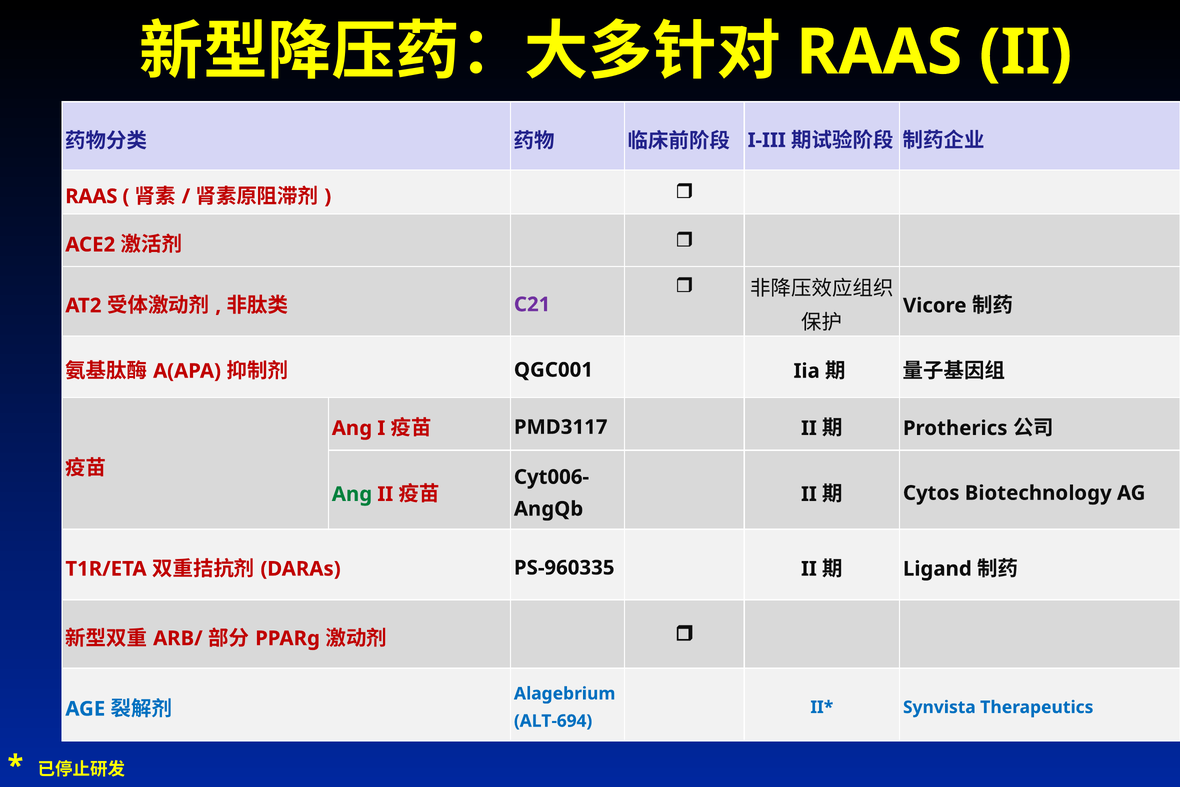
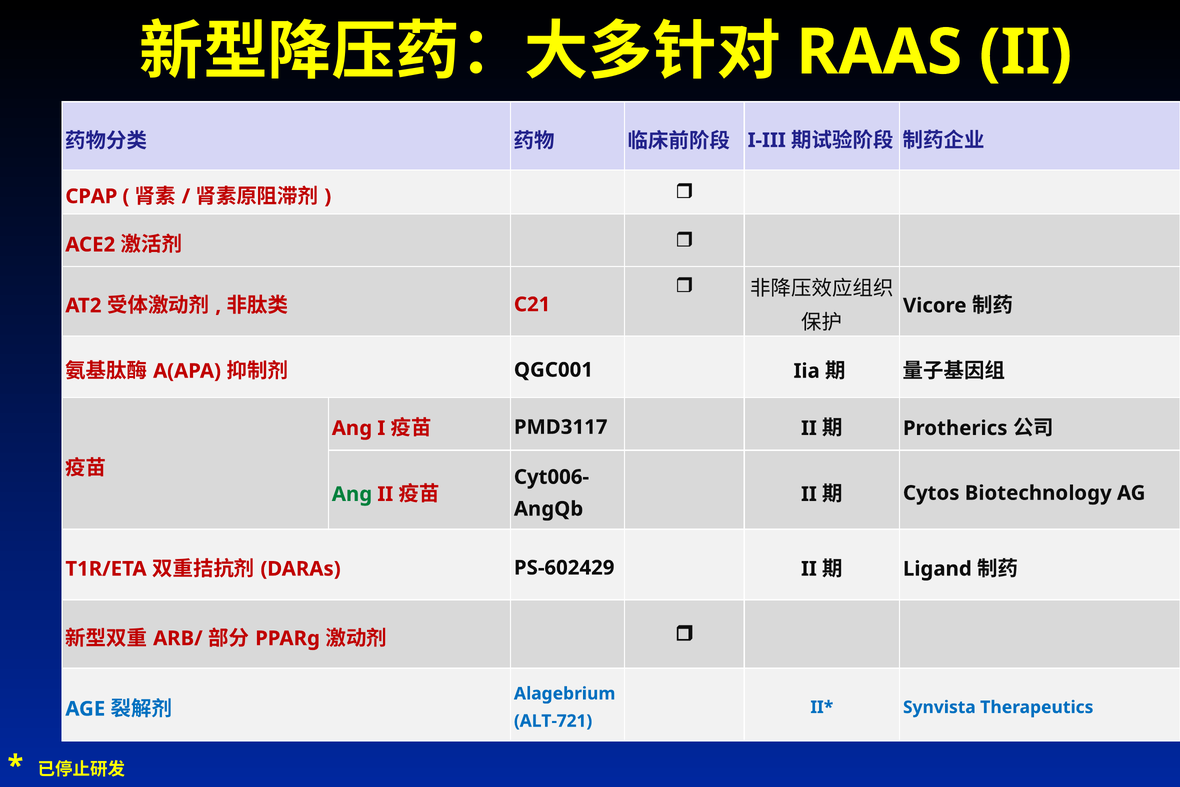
RAAS at (91, 196): RAAS -> CPAP
C21 colour: purple -> red
PS-960335: PS-960335 -> PS-602429
ALT-694: ALT-694 -> ALT-721
